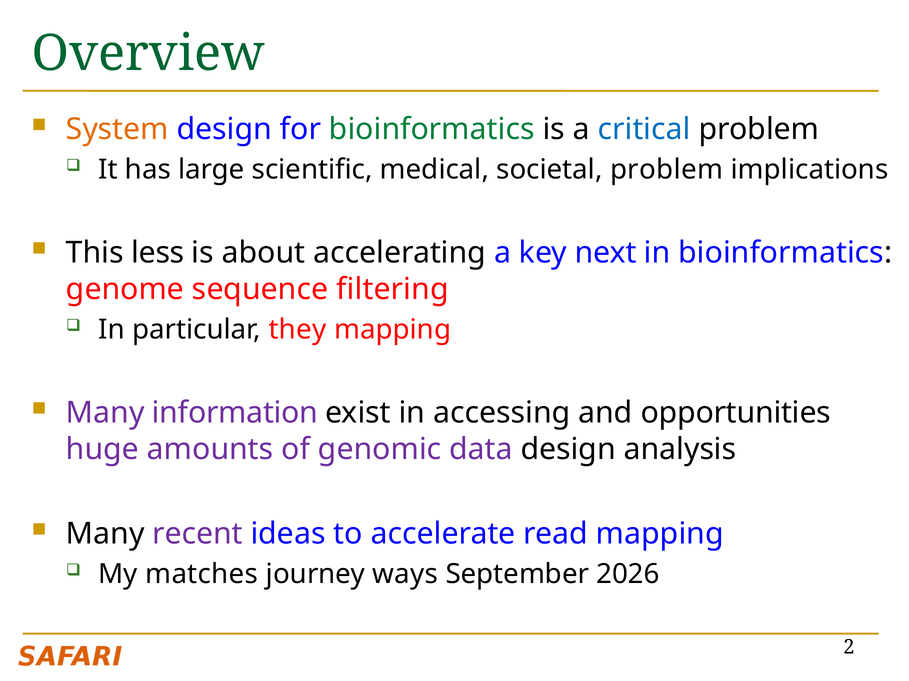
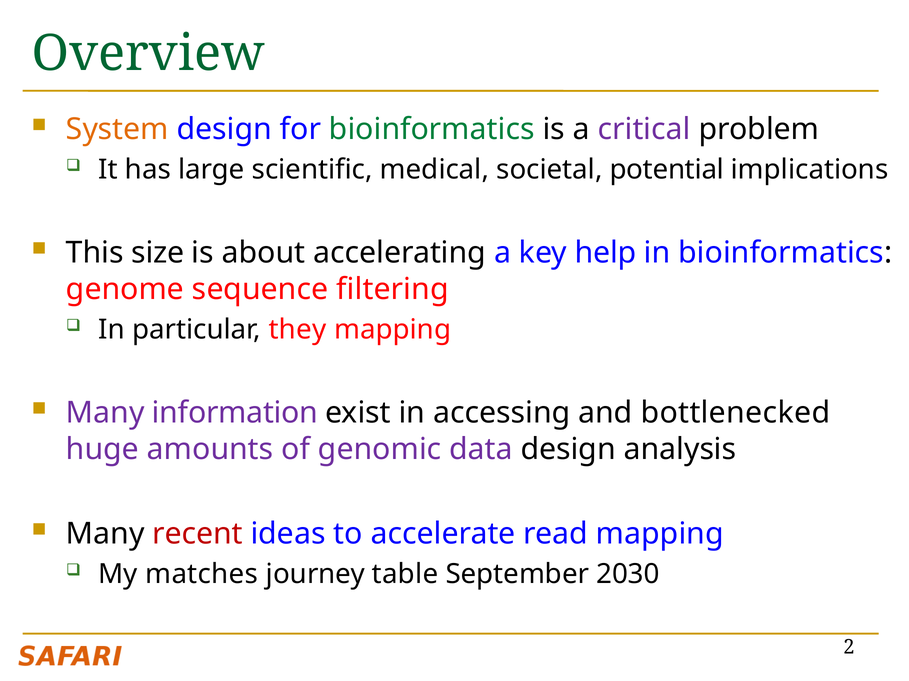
critical colour: blue -> purple
societal problem: problem -> potential
less: less -> size
next: next -> help
opportunities: opportunities -> bottlenecked
recent colour: purple -> red
ways: ways -> table
2026: 2026 -> 2030
